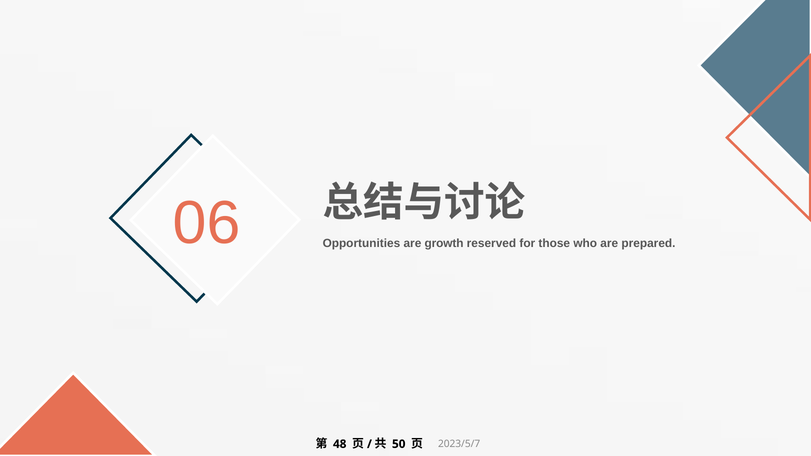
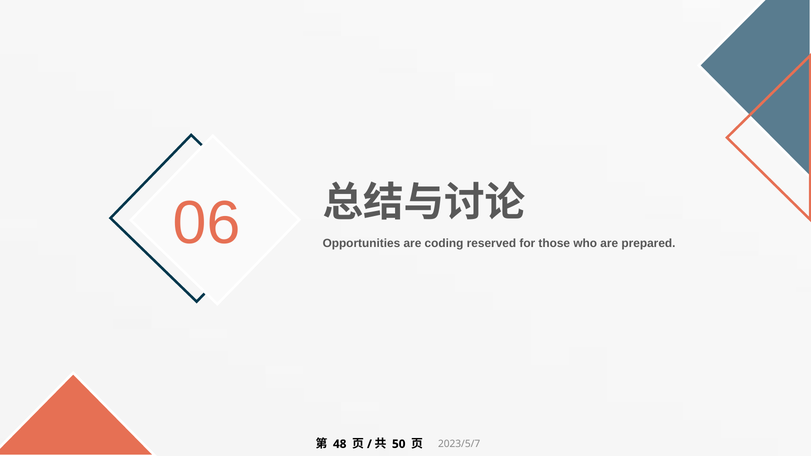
growth: growth -> coding
